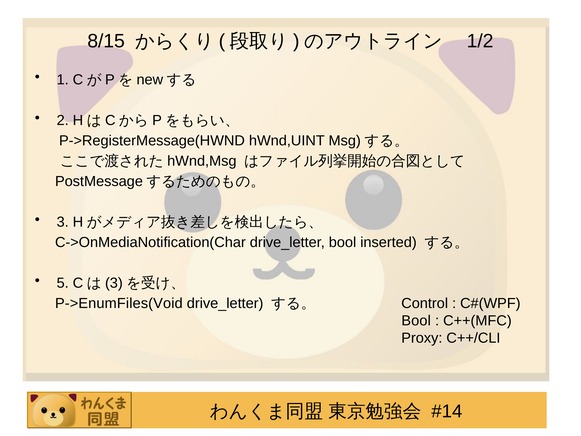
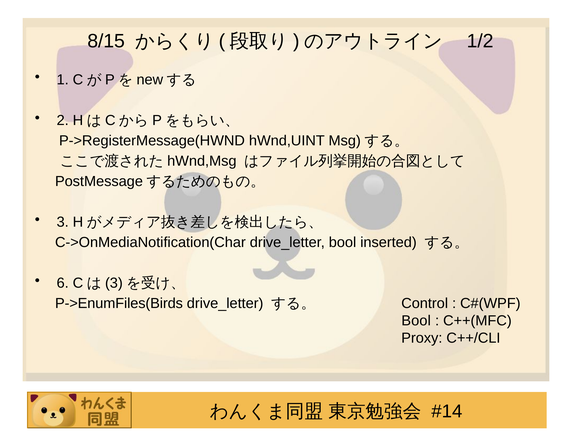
5: 5 -> 6
P->EnumFiles(Void: P->EnumFiles(Void -> P->EnumFiles(Birds
